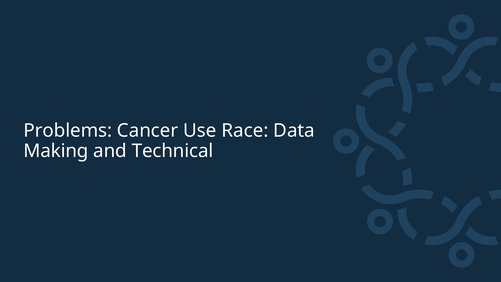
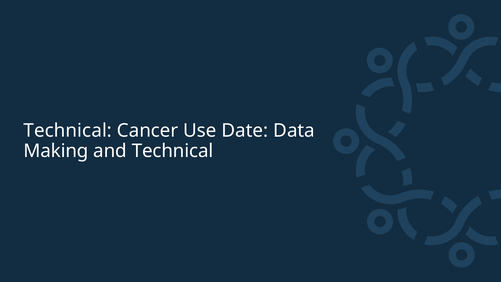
Problems at (68, 131): Problems -> Technical
Race: Race -> Date
